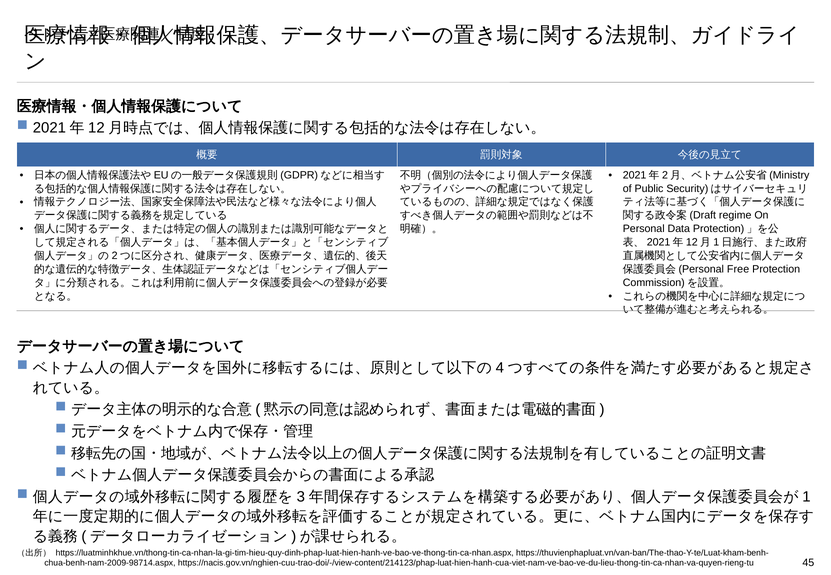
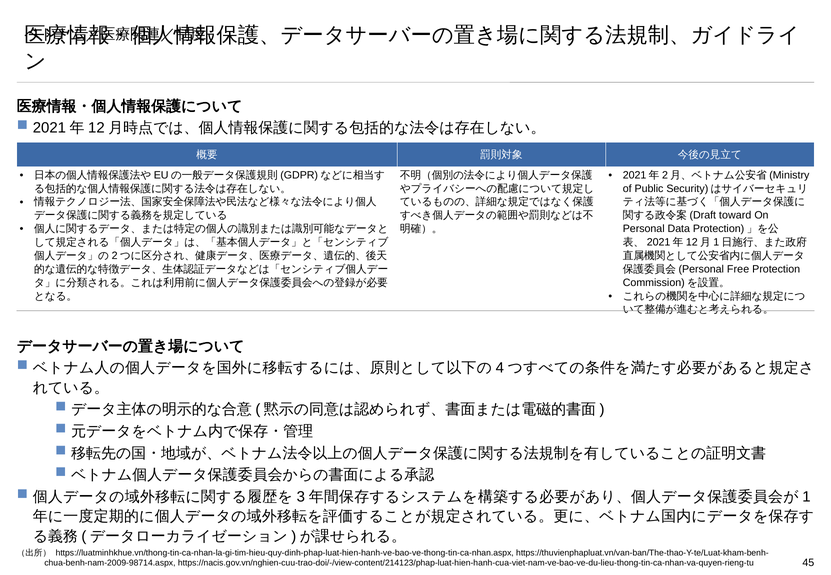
regime: regime -> toward
